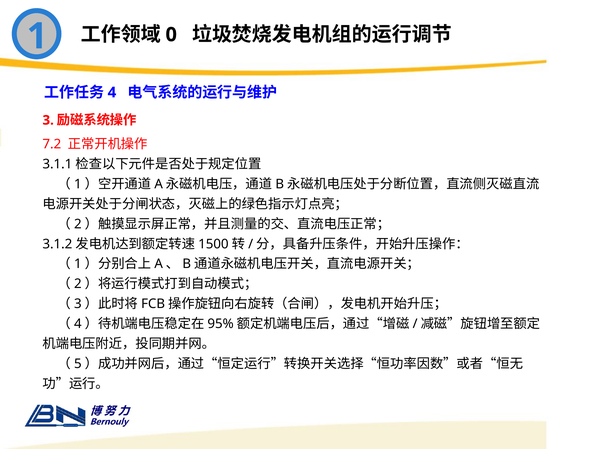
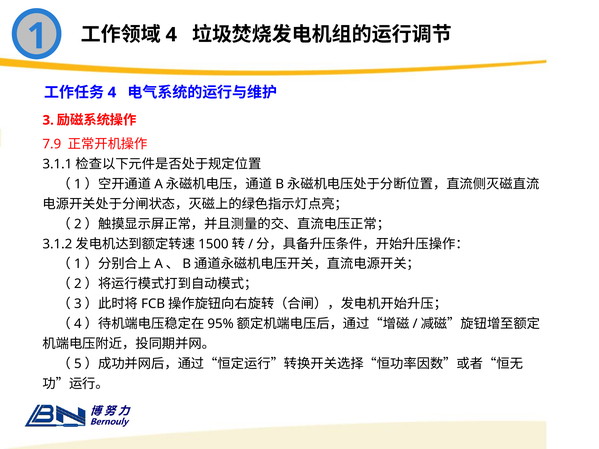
0 at (171, 35): 0 -> 4
7.2: 7.2 -> 7.9
